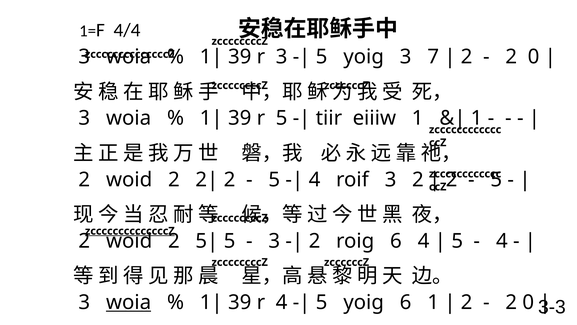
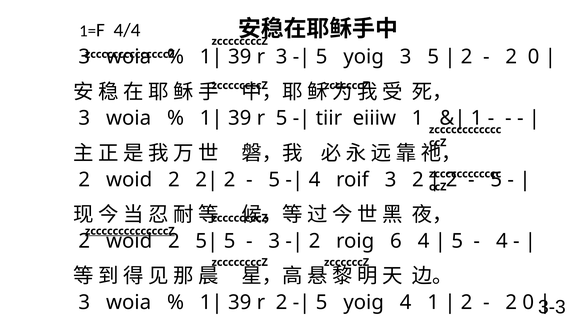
3 7: 7 -> 5
woia at (129, 302) underline: present -> none
r 4: 4 -> 2
yoig 6: 6 -> 4
